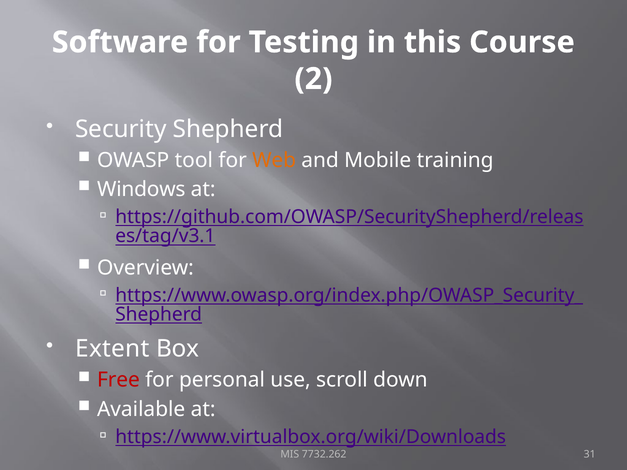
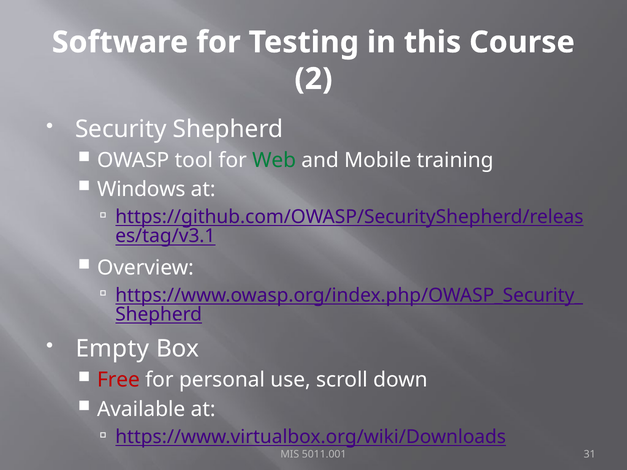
Web colour: orange -> green
Extent: Extent -> Empty
7732.262: 7732.262 -> 5011.001
